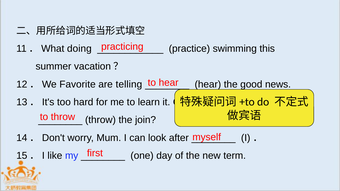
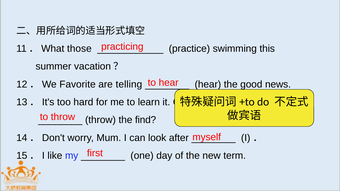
doing: doing -> those
join: join -> find
